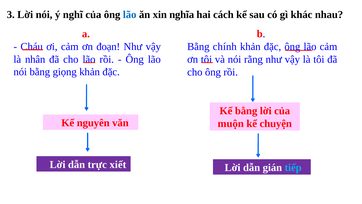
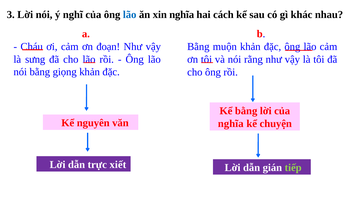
chính: chính -> muộn
nhân: nhân -> sưng
muộn at (231, 123): muộn -> nghĩa
tiếp colour: light blue -> light green
